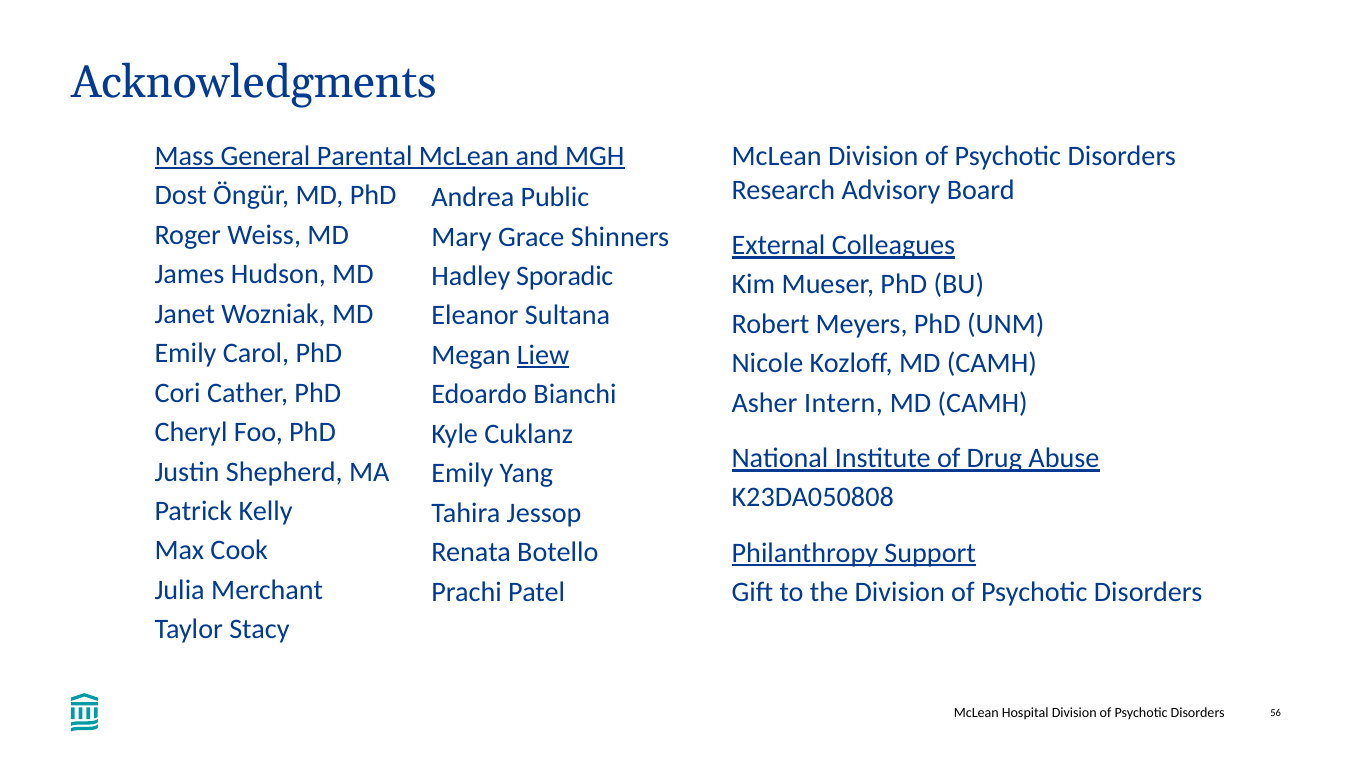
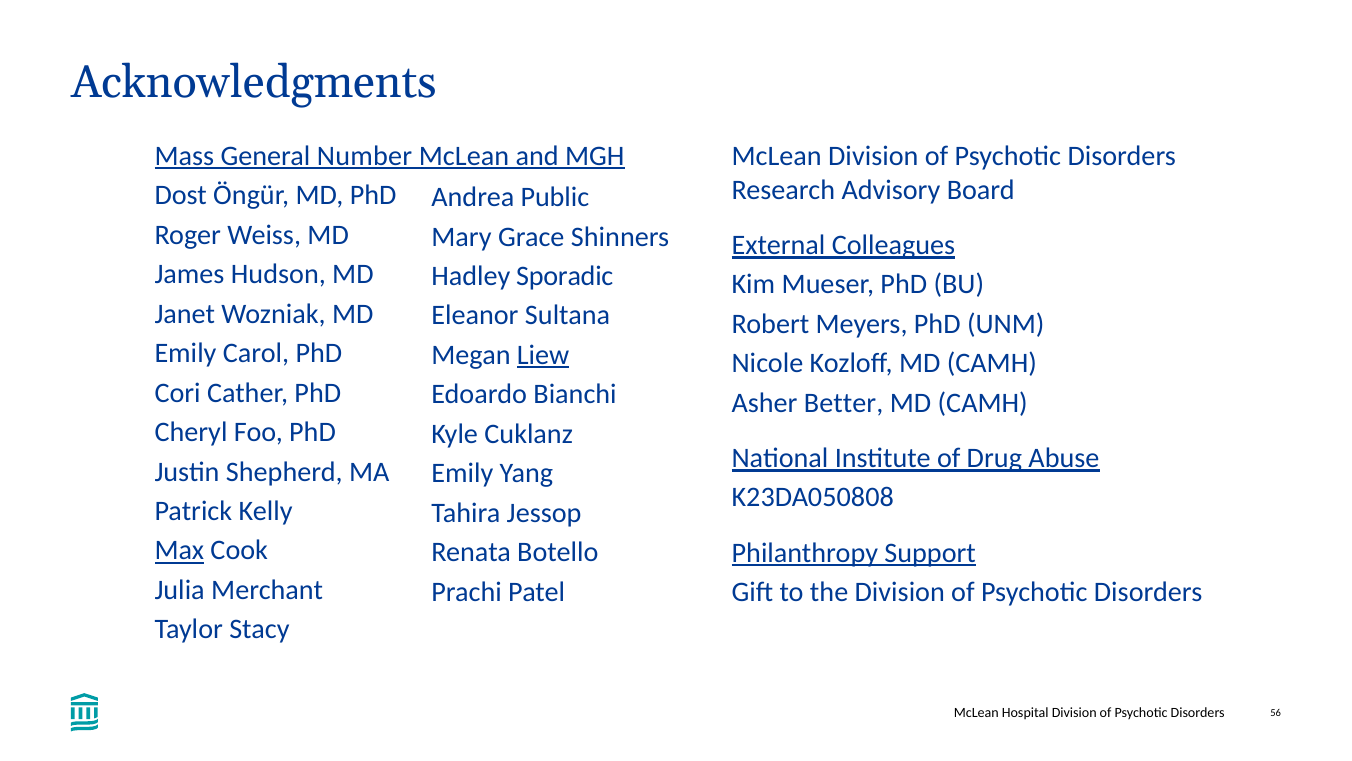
Parental: Parental -> Number
Intern: Intern -> Better
Max underline: none -> present
